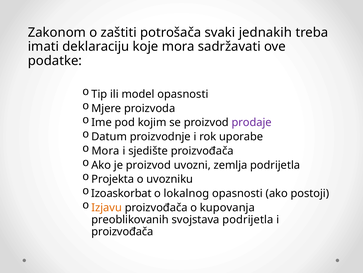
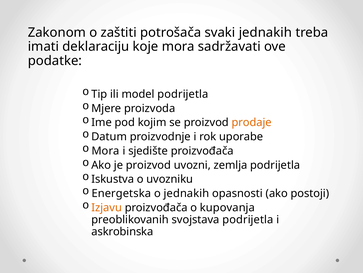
model opasnosti: opasnosti -> podrijetla
prodaje colour: purple -> orange
Projekta: Projekta -> Iskustva
Izoaskorbat: Izoaskorbat -> Energetska
o lokalnog: lokalnog -> jednakih
proizvođača at (122, 231): proizvođača -> askrobinska
